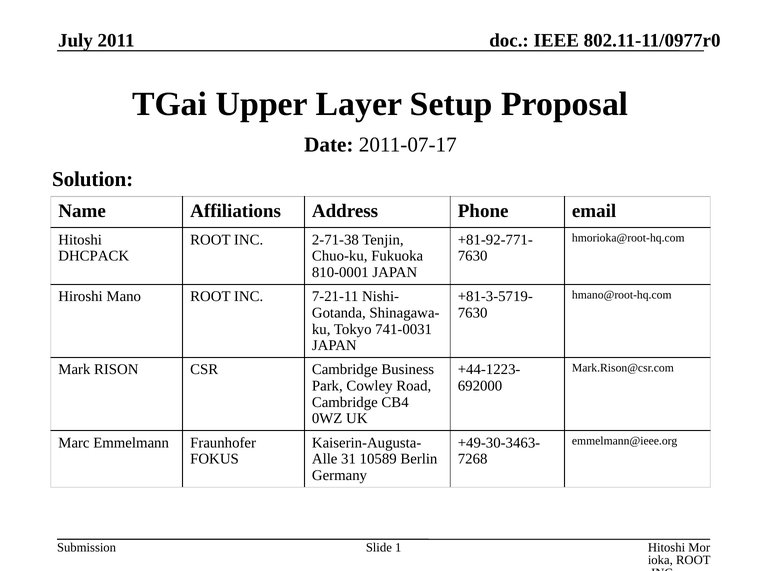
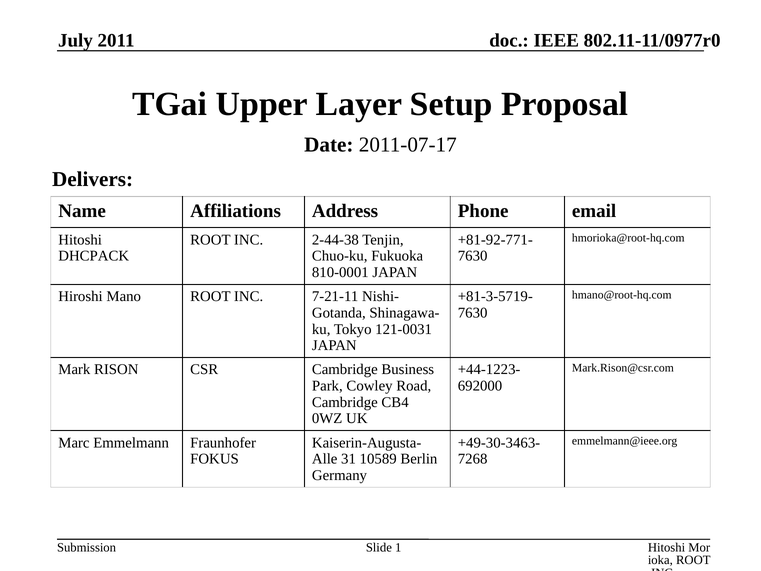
Solution: Solution -> Delivers
2-71-38: 2-71-38 -> 2-44-38
741-0031: 741-0031 -> 121-0031
